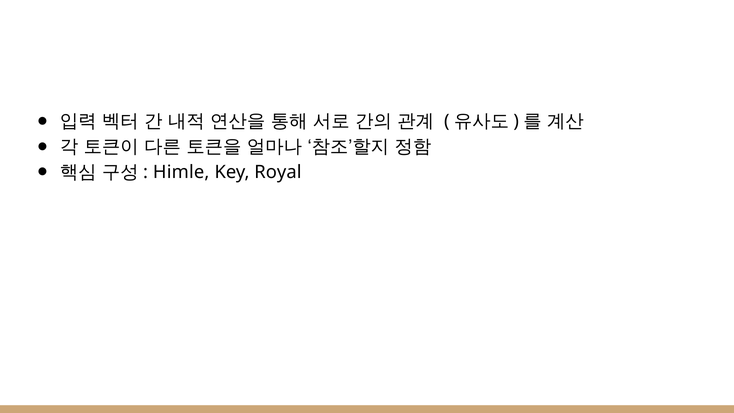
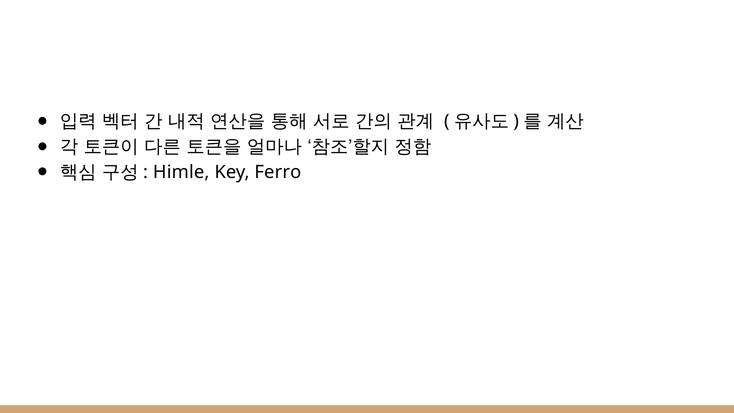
Royal: Royal -> Ferro
